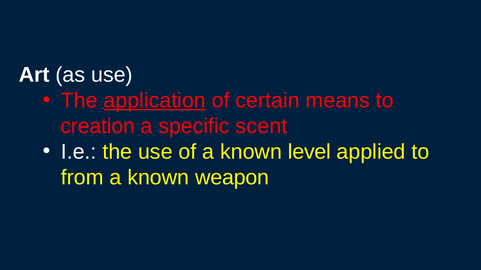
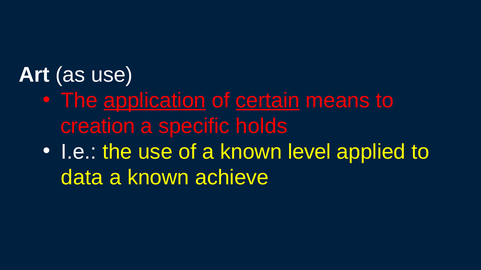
certain underline: none -> present
scent: scent -> holds
from: from -> data
weapon: weapon -> achieve
